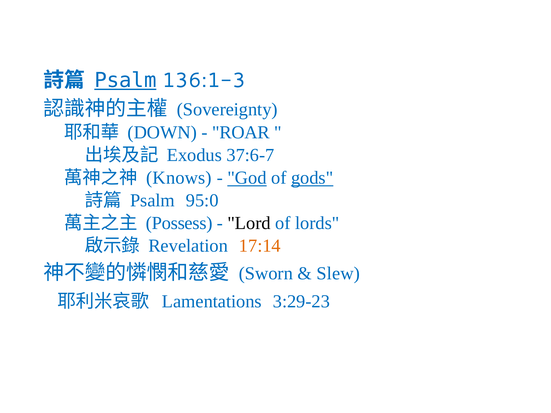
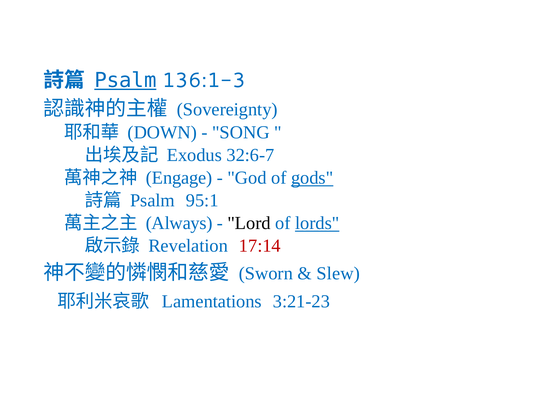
ROAR: ROAR -> SONG
37:6-7: 37:6-7 -> 32:6-7
Knows: Knows -> Engage
God underline: present -> none
95:0: 95:0 -> 95:1
Possess: Possess -> Always
lords underline: none -> present
17:14 colour: orange -> red
3:29-23: 3:29-23 -> 3:21-23
